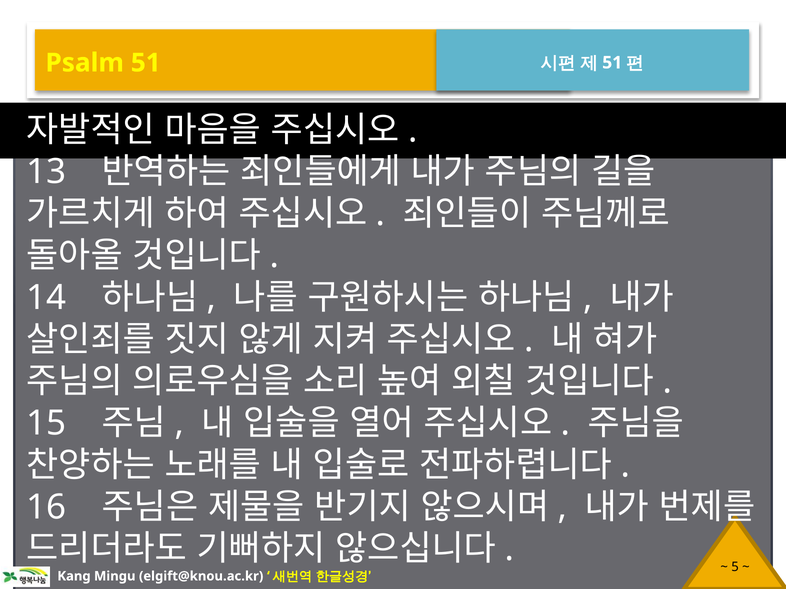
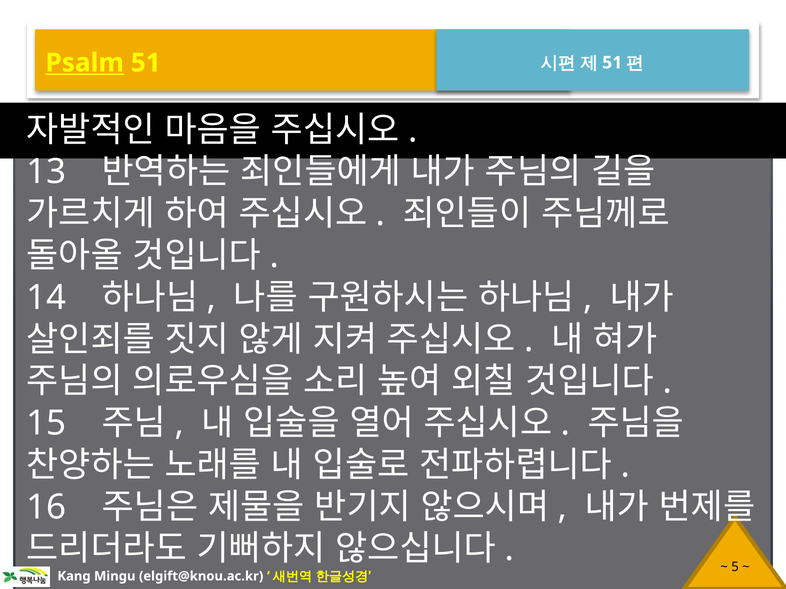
Psalm underline: none -> present
